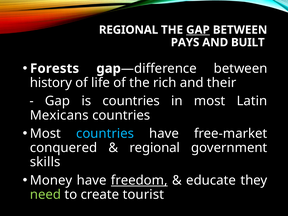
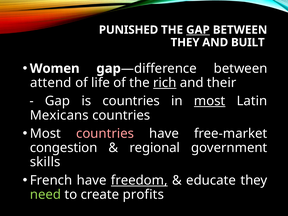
REGIONAL at (129, 30): REGIONAL -> PUNISHED
PAYS at (185, 42): PAYS -> THEY
Forests: Forests -> Women
history: history -> attend
rich underline: none -> present
most at (210, 101) underline: none -> present
countries at (105, 134) colour: light blue -> pink
conquered: conquered -> congestion
Money: Money -> French
tourist: tourist -> profits
